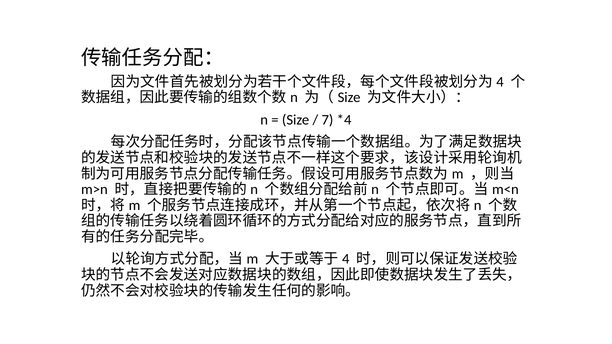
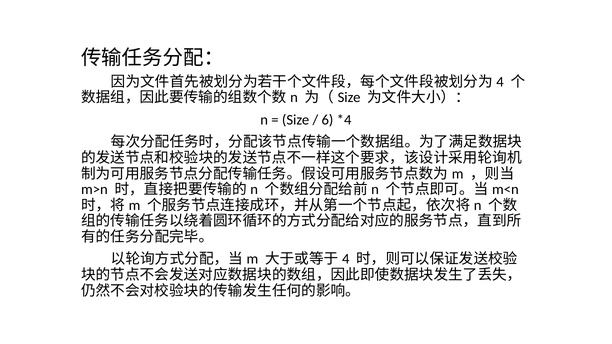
7: 7 -> 6
